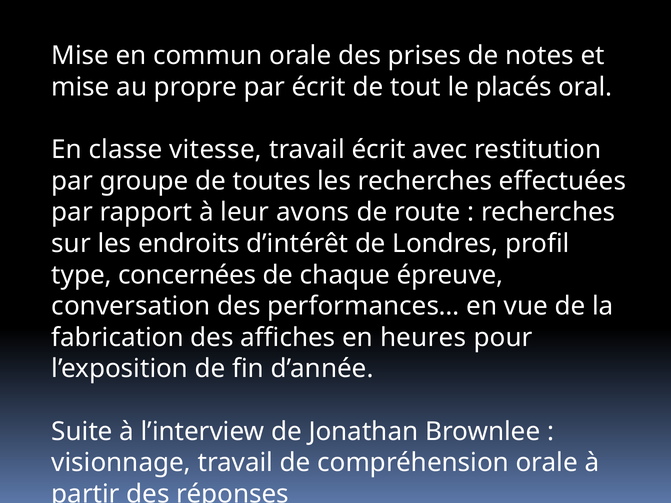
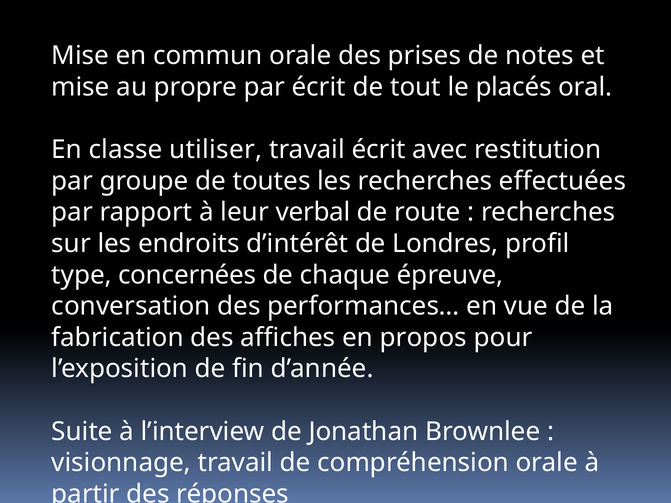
vitesse: vitesse -> utiliser
avons: avons -> verbal
heures: heures -> propos
